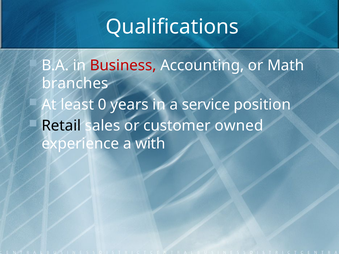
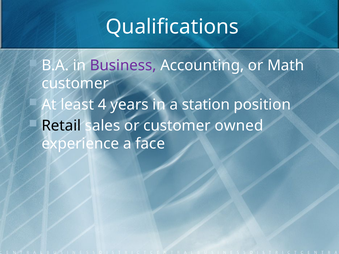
Business colour: red -> purple
branches at (75, 84): branches -> customer
0: 0 -> 4
service: service -> station
with: with -> face
